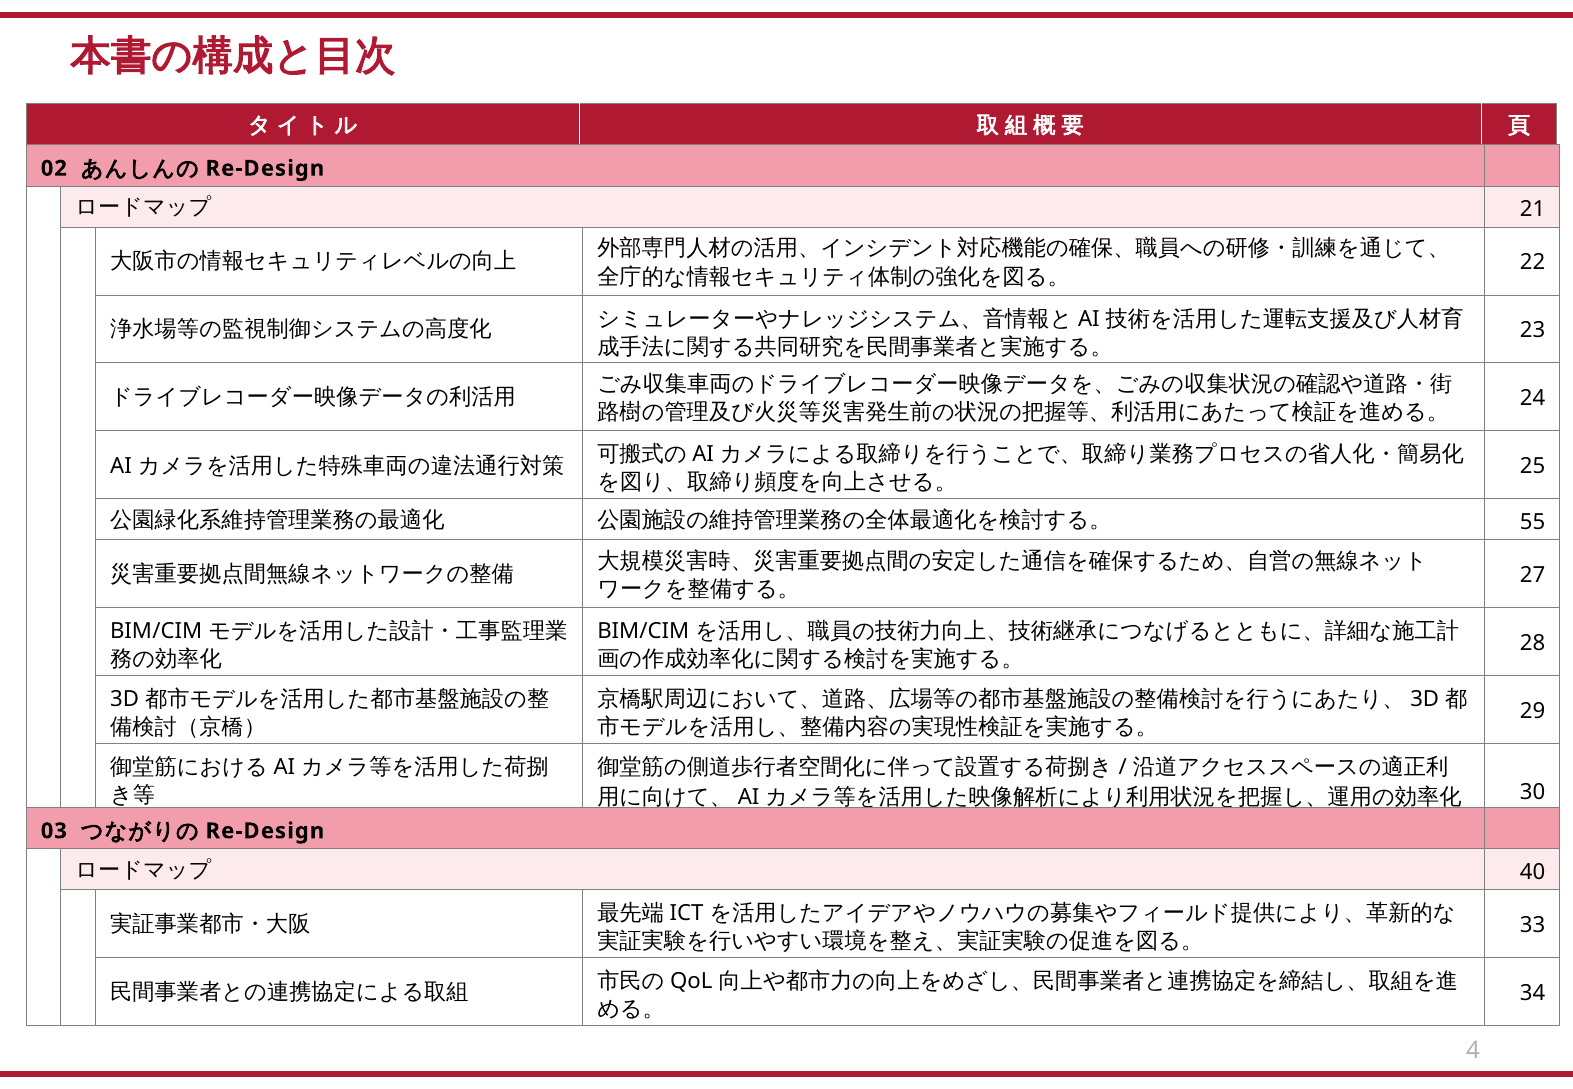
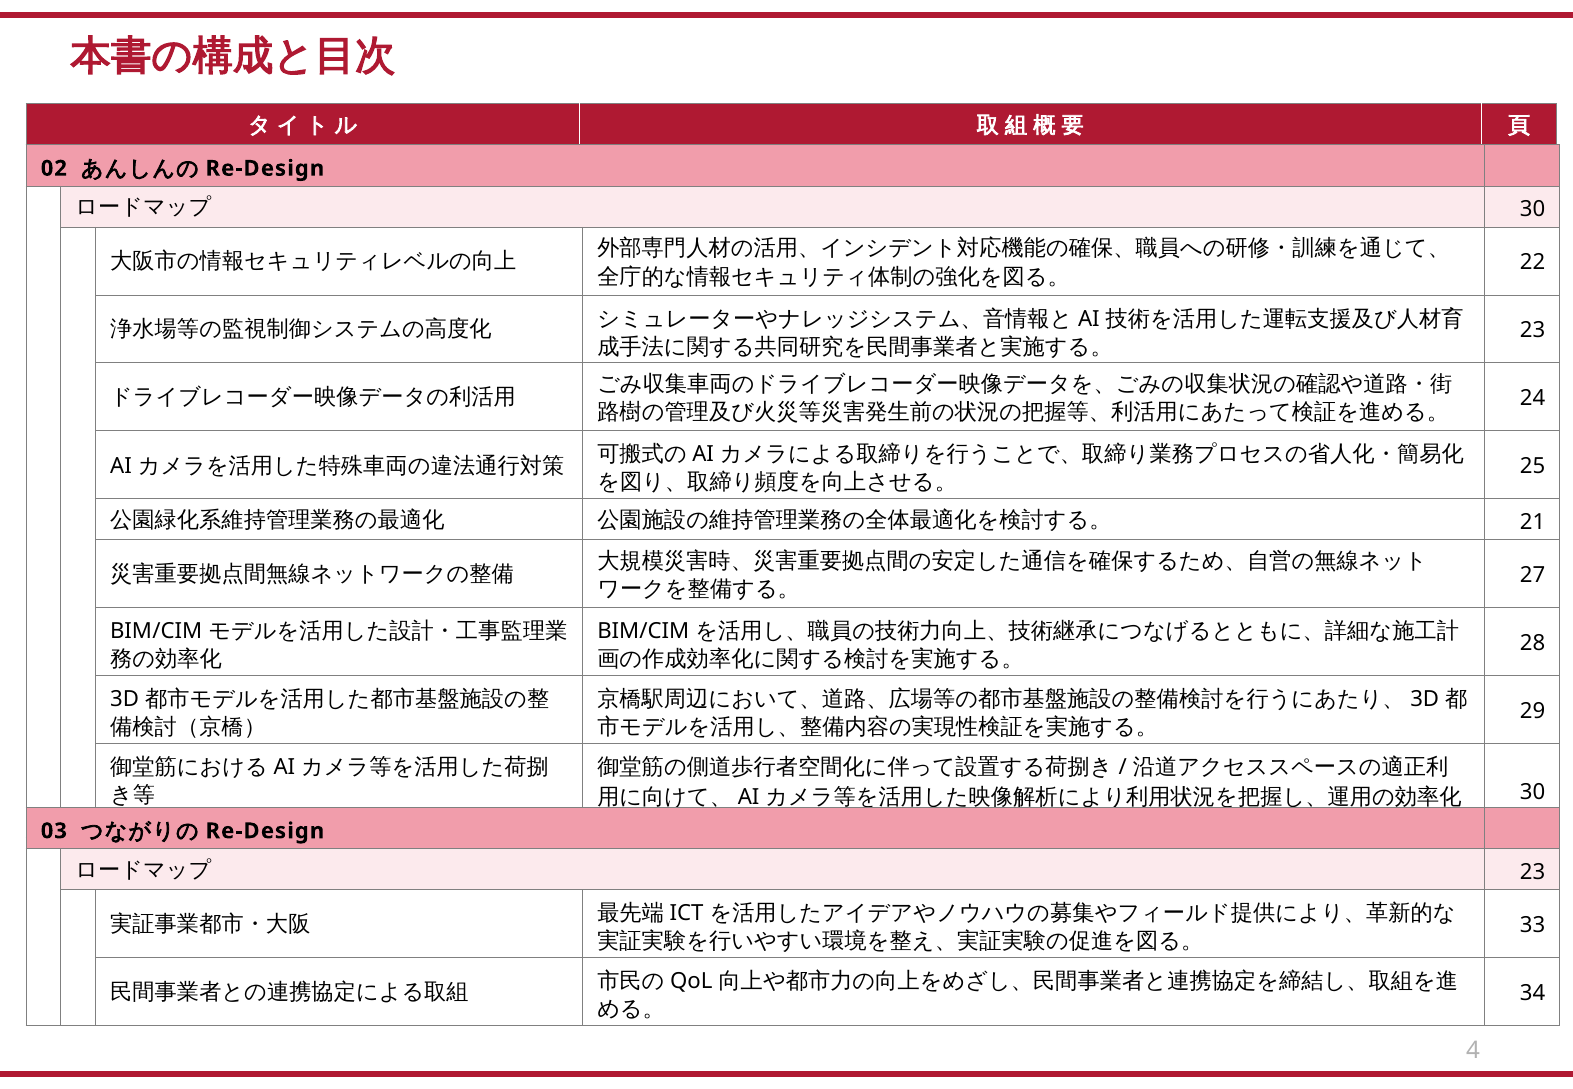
21 at (1533, 210): 21 -> 30
55: 55 -> 21
40 at (1533, 872): 40 -> 23
